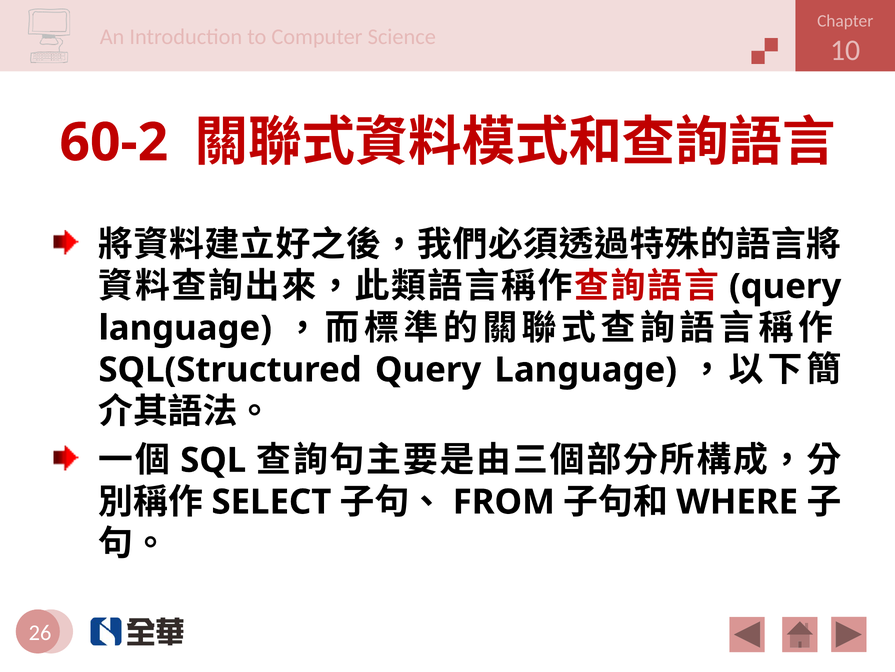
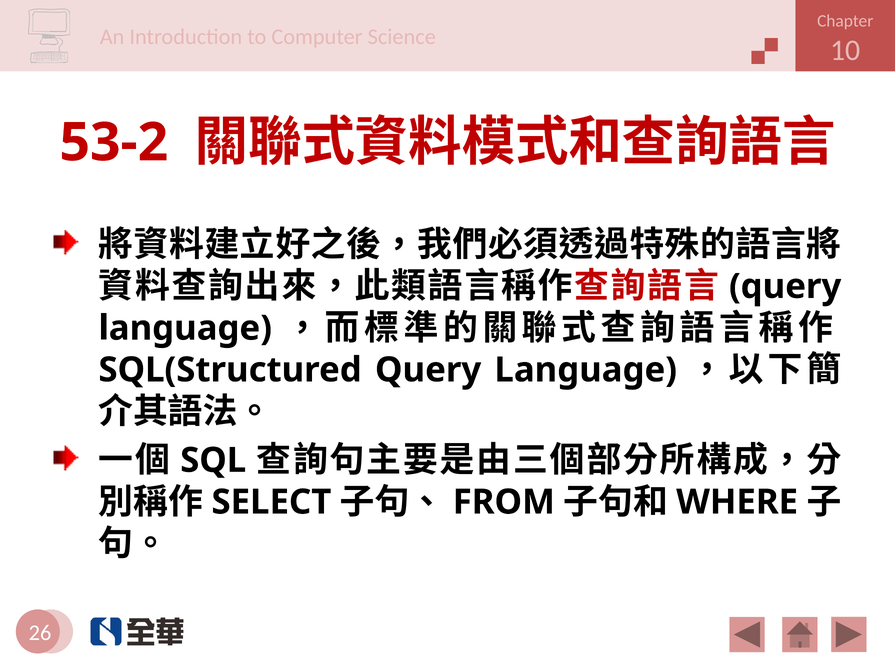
60-2: 60-2 -> 53-2
